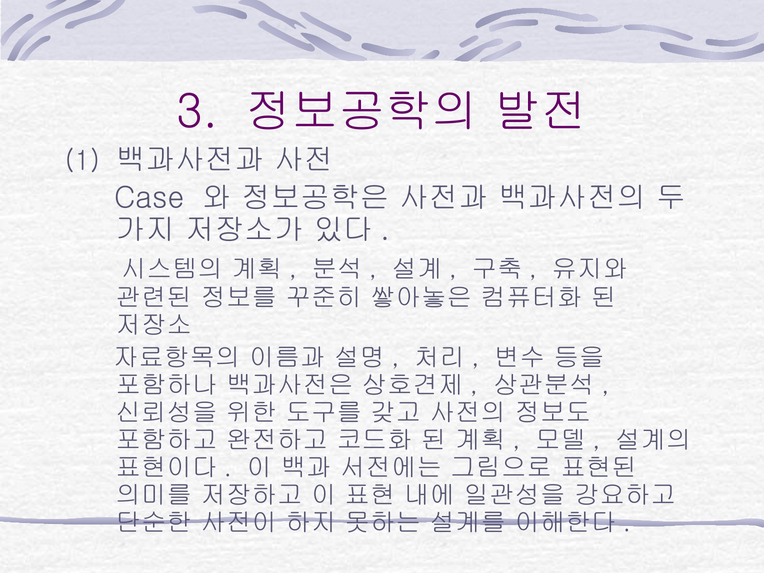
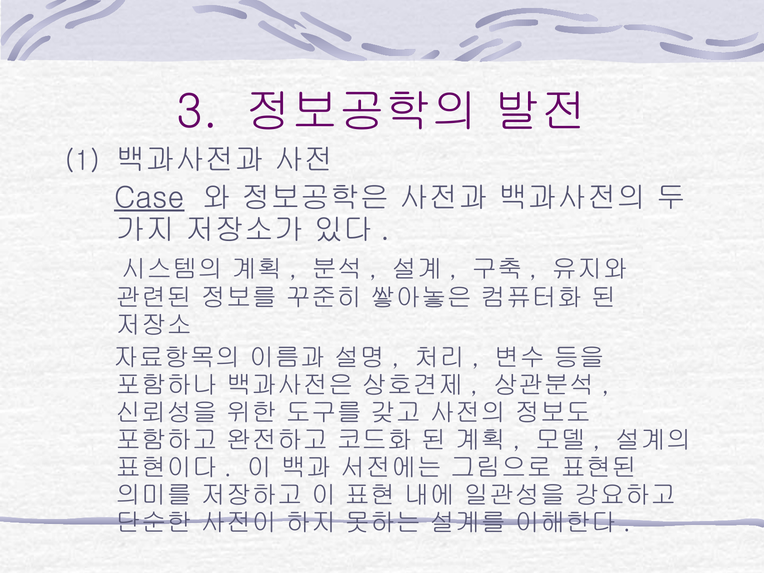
Case underline: none -> present
